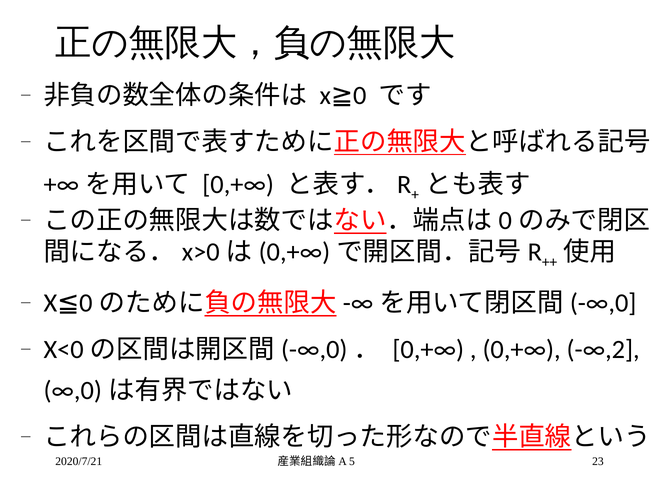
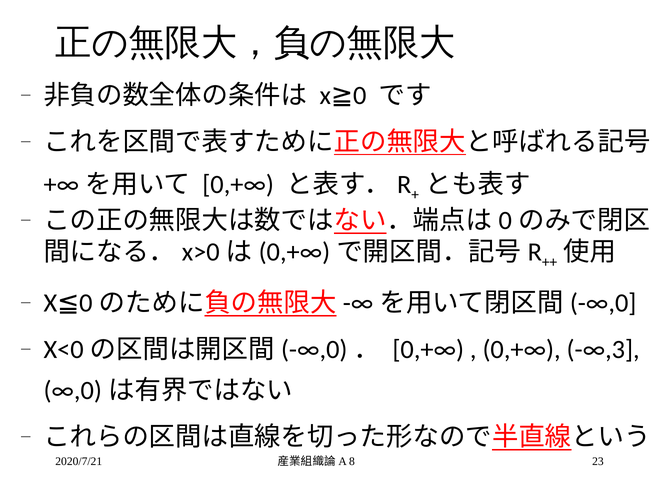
-∞,2: -∞,2 -> -∞,3
5: 5 -> 8
